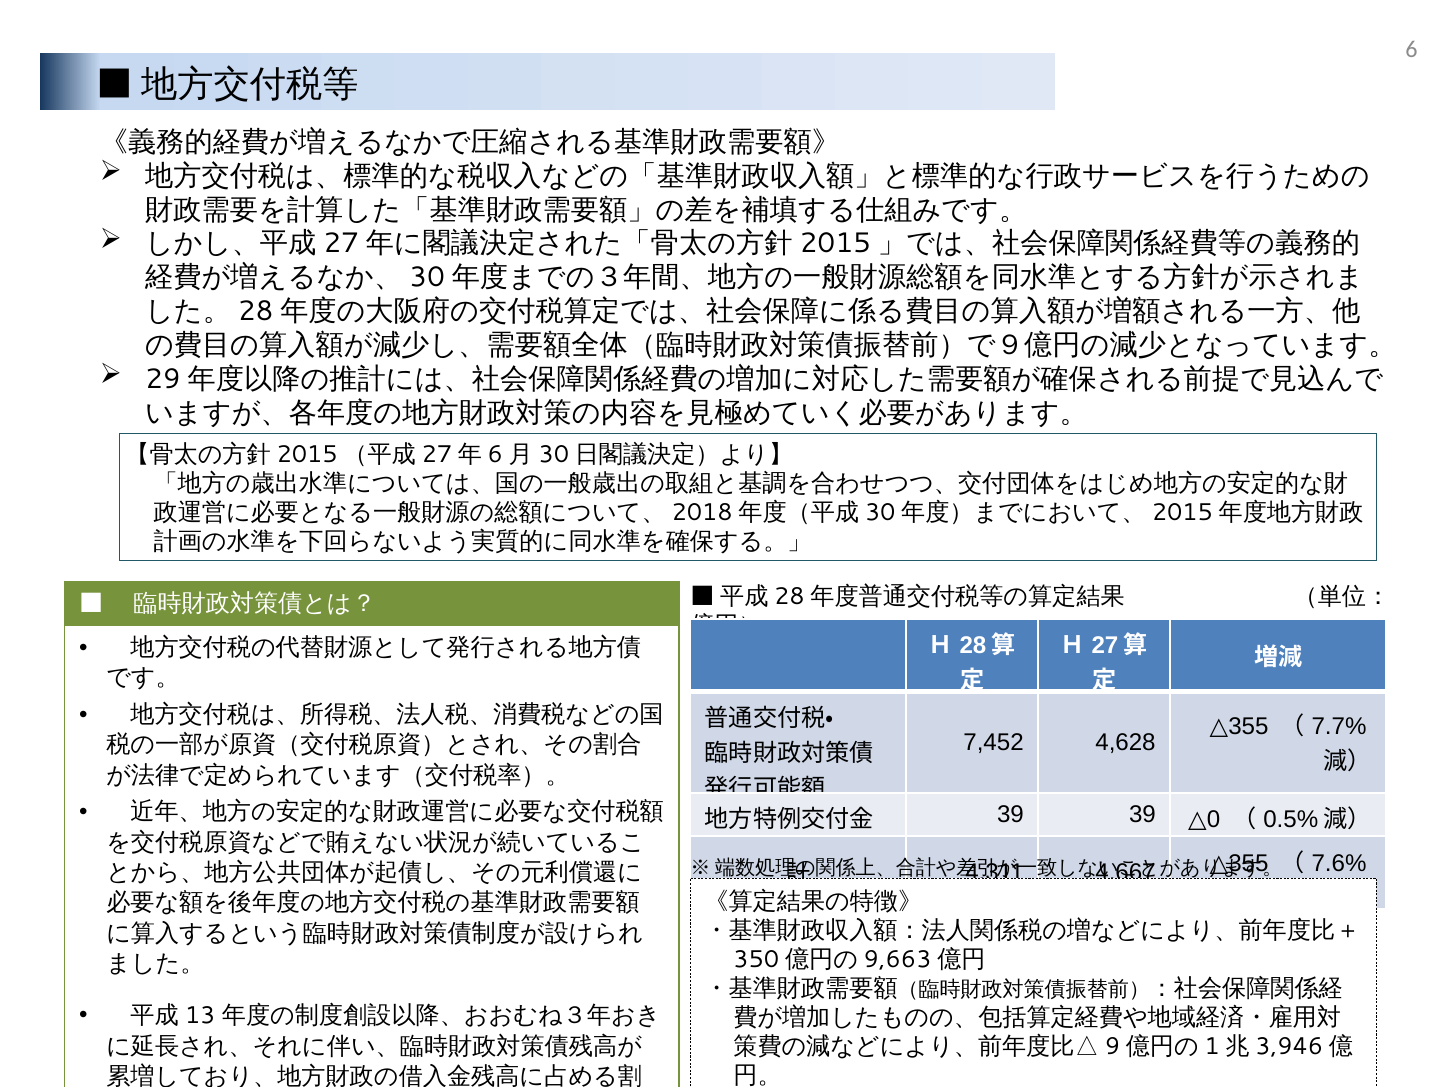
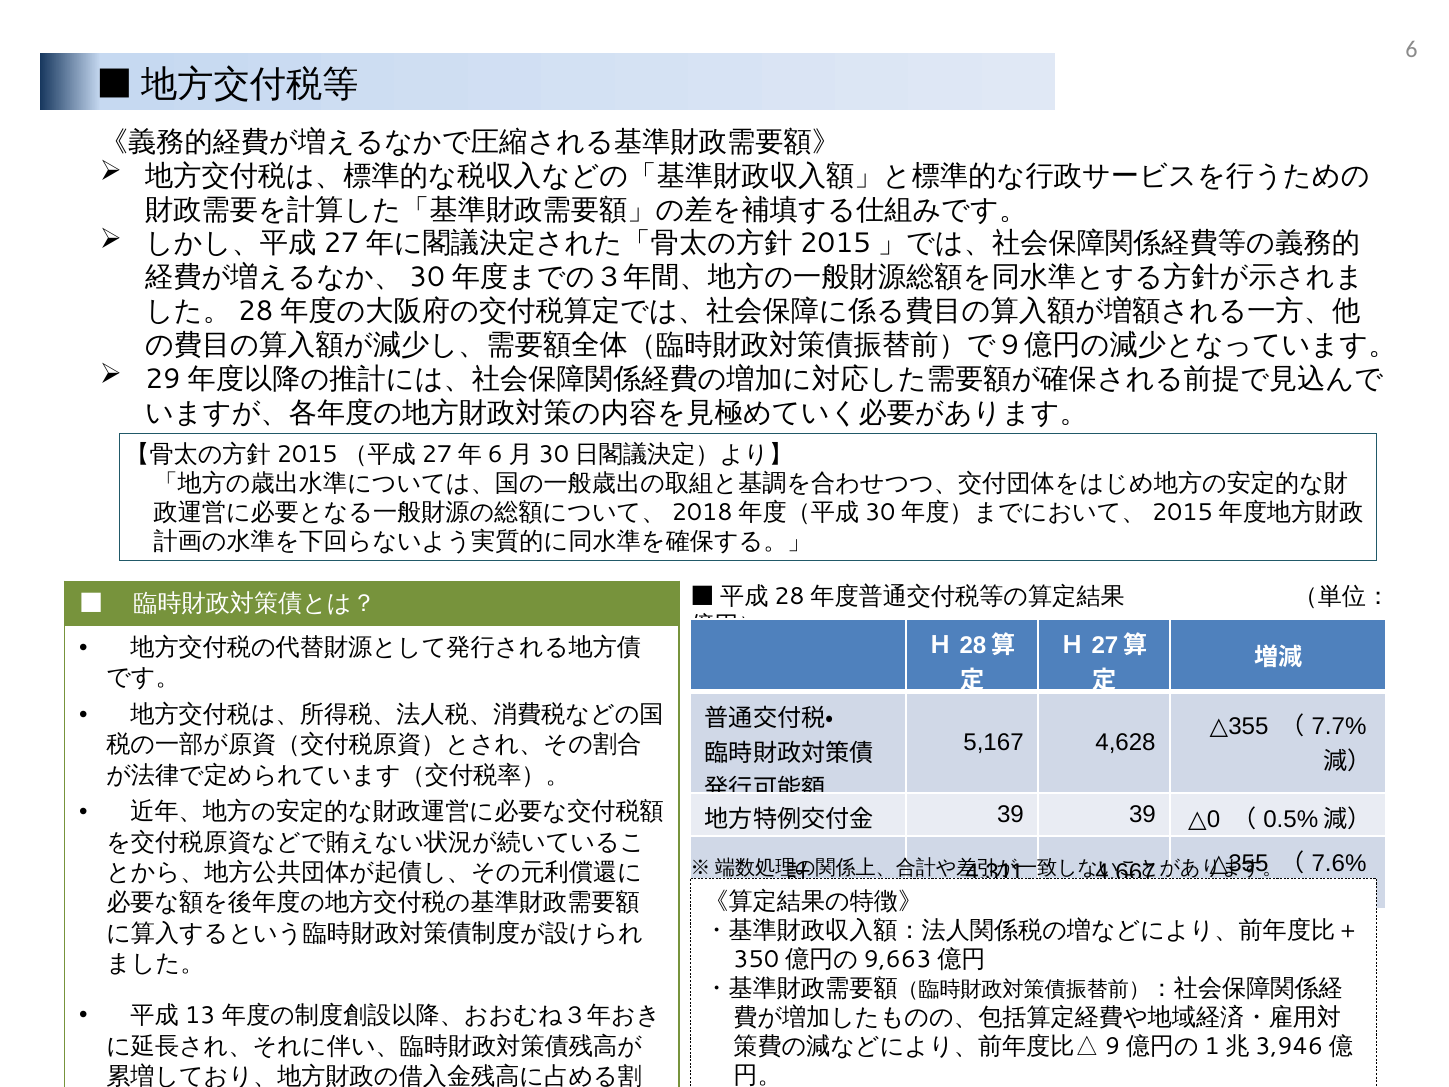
7,452: 7,452 -> 5,167
